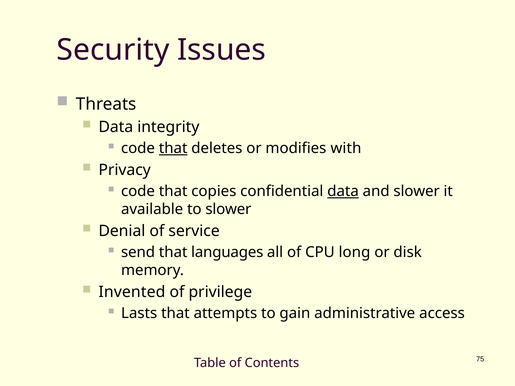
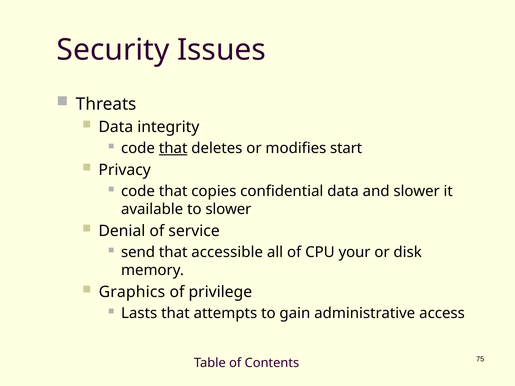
with: with -> start
data at (343, 191) underline: present -> none
languages: languages -> accessible
long: long -> your
Invented: Invented -> Graphics
